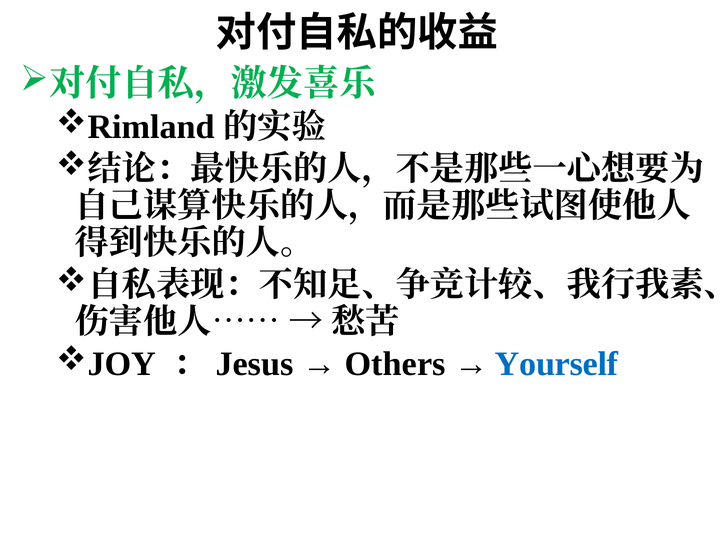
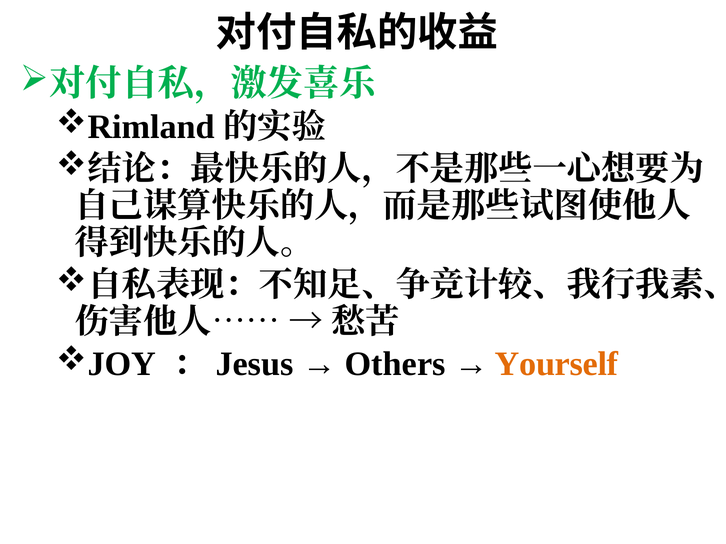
Yourself colour: blue -> orange
